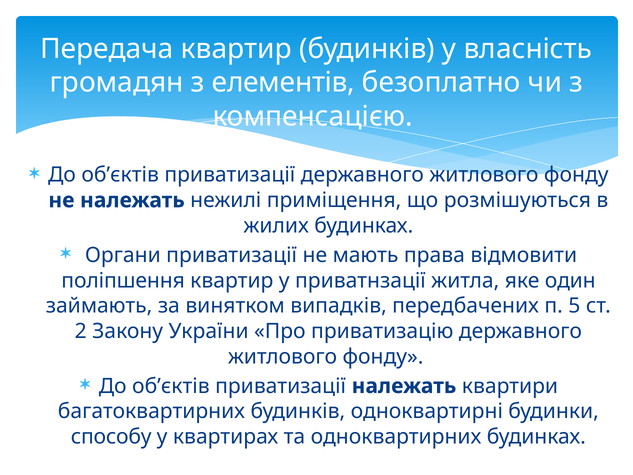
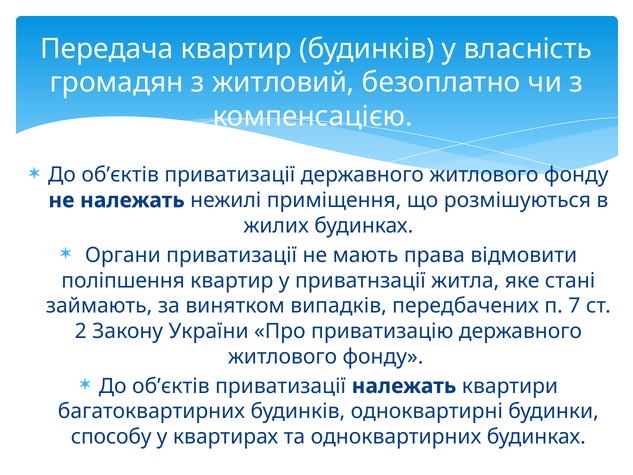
елементів: елементів -> житловий
один: один -> стані
5: 5 -> 7
